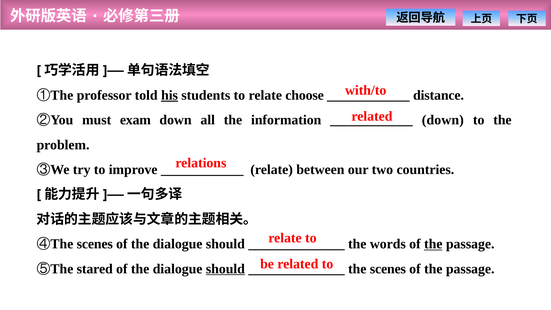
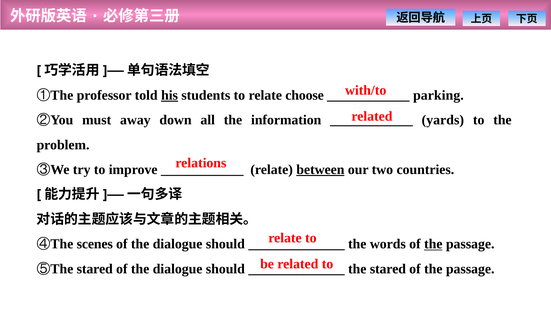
distance: distance -> parking
exam: exam -> away
down at (443, 120): down -> yards
between underline: none -> present
should at (225, 269) underline: present -> none
the scenes: scenes -> stared
